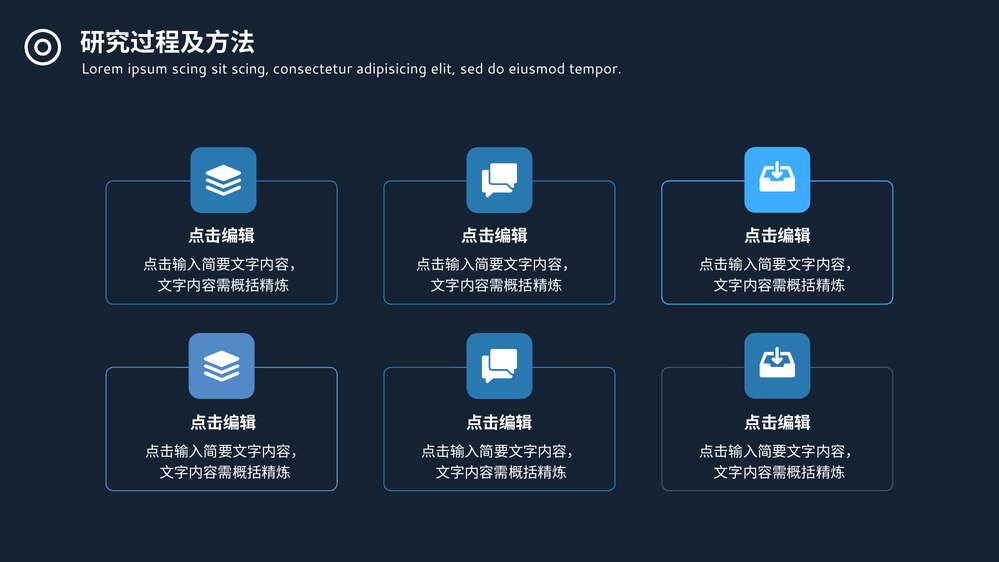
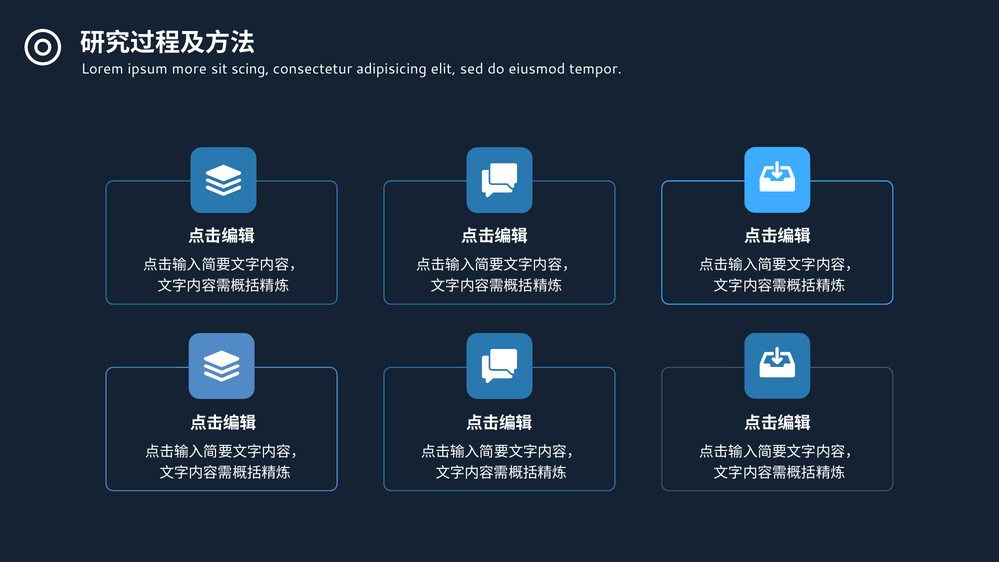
ipsum scing: scing -> more
